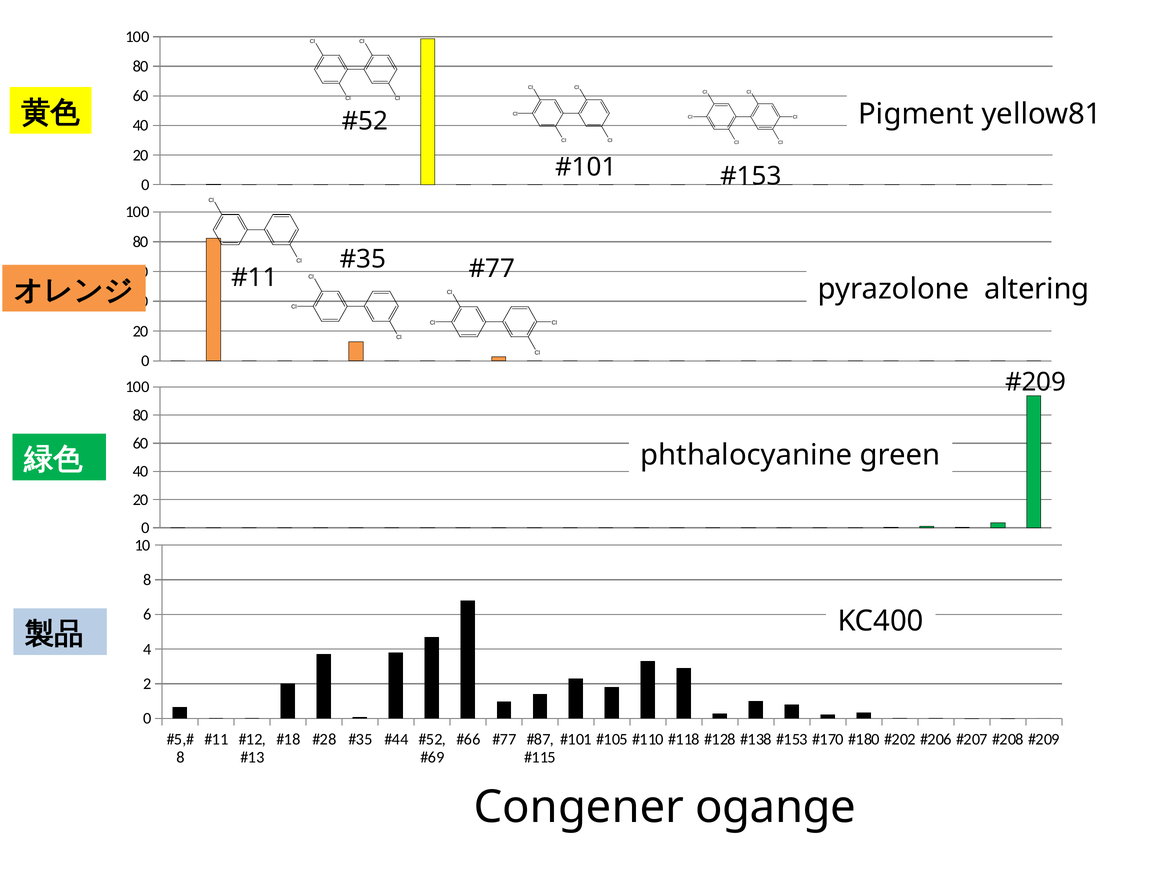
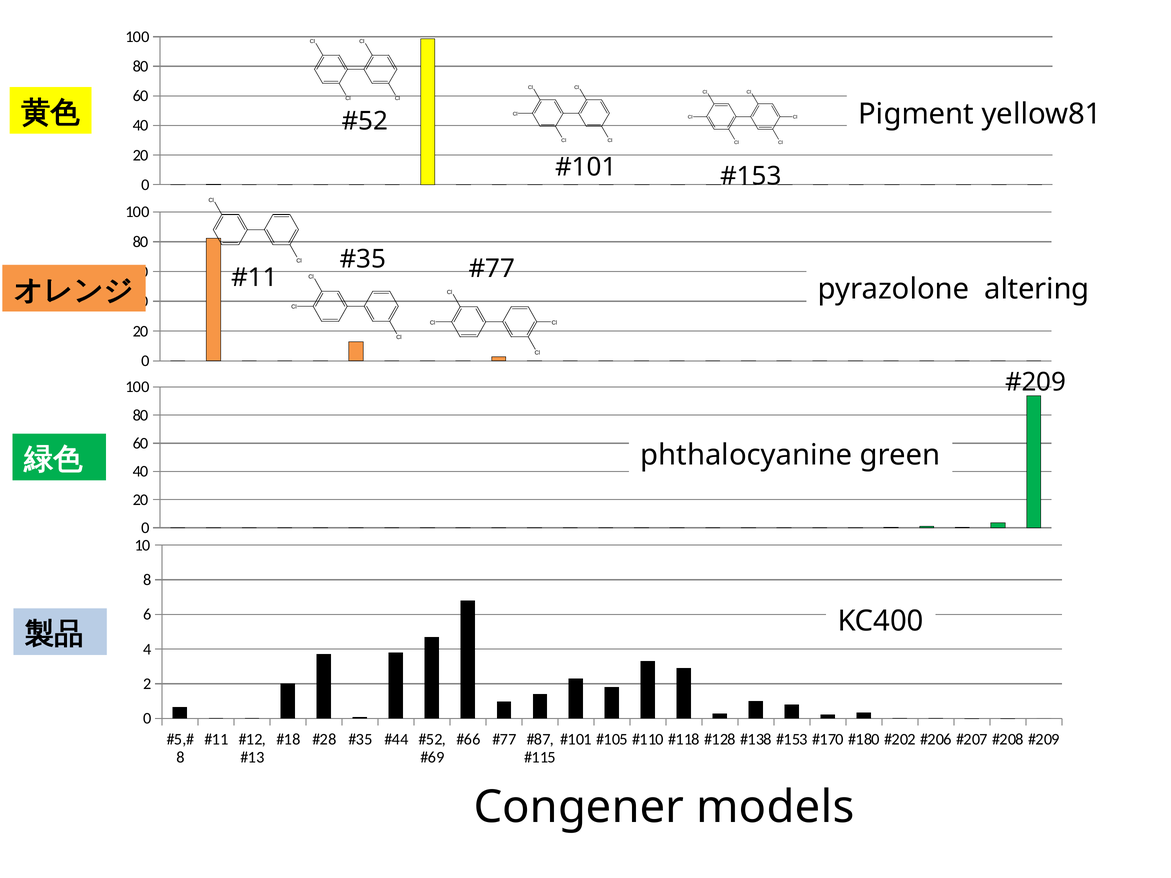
ogange: ogange -> models
